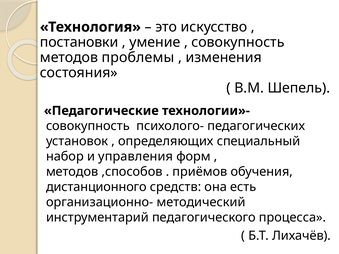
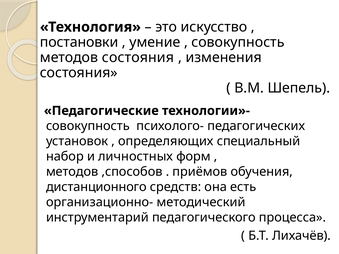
методов проблемы: проблемы -> состояния
управления: управления -> личностных
